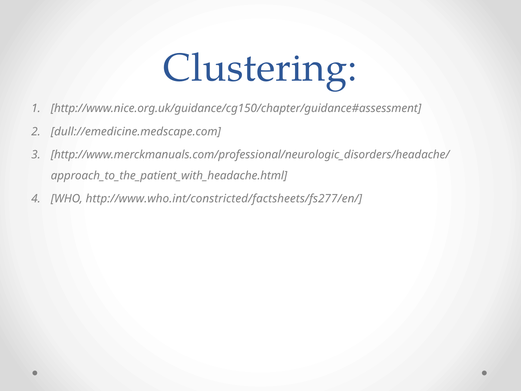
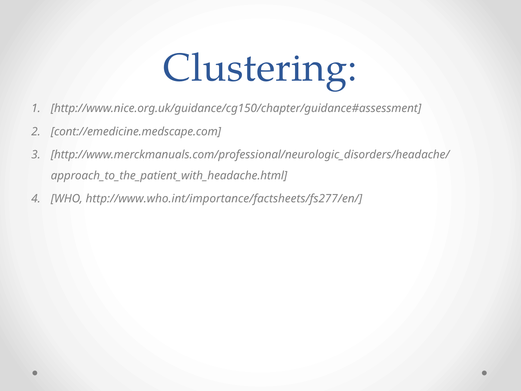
dull://emedicine.medscape.com: dull://emedicine.medscape.com -> cont://emedicine.medscape.com
http://www.who.int/constricted/factsheets/fs277/en/: http://www.who.int/constricted/factsheets/fs277/en/ -> http://www.who.int/importance/factsheets/fs277/en/
